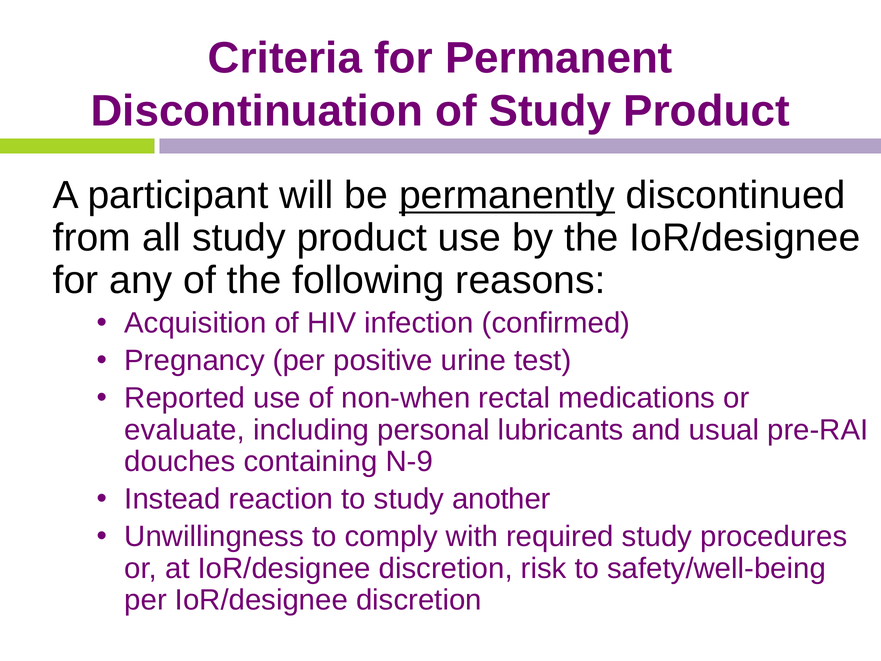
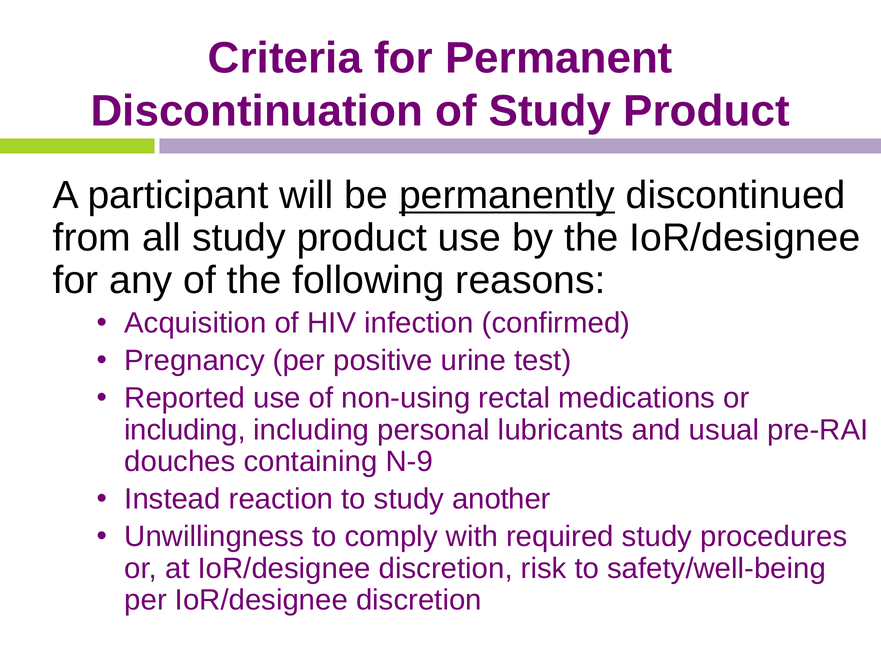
non-when: non-when -> non-using
evaluate at (185, 430): evaluate -> including
